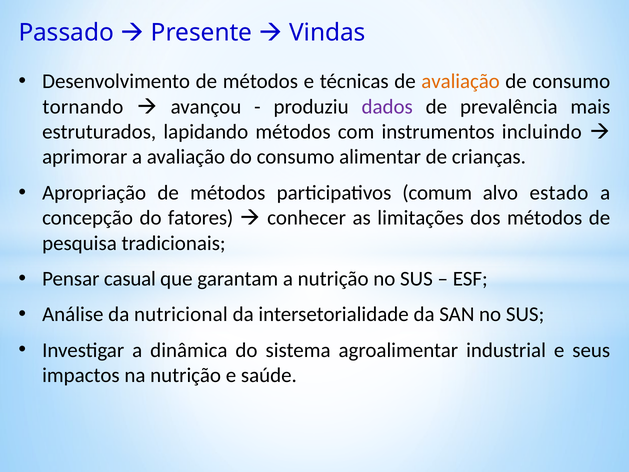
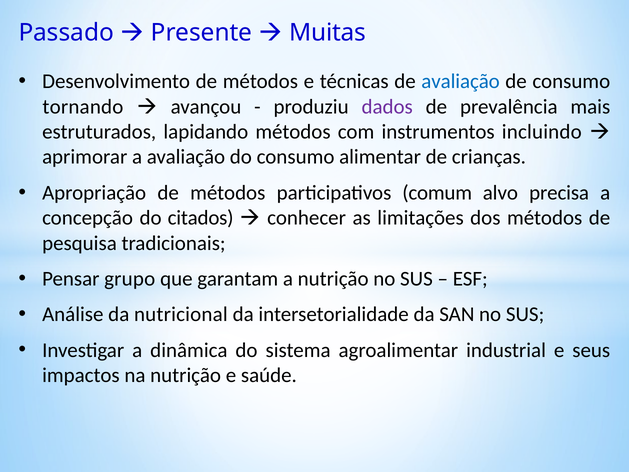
Vindas: Vindas -> Muitas
avaliação at (461, 82) colour: orange -> blue
estado: estado -> precisa
fatores: fatores -> citados
casual: casual -> grupo
